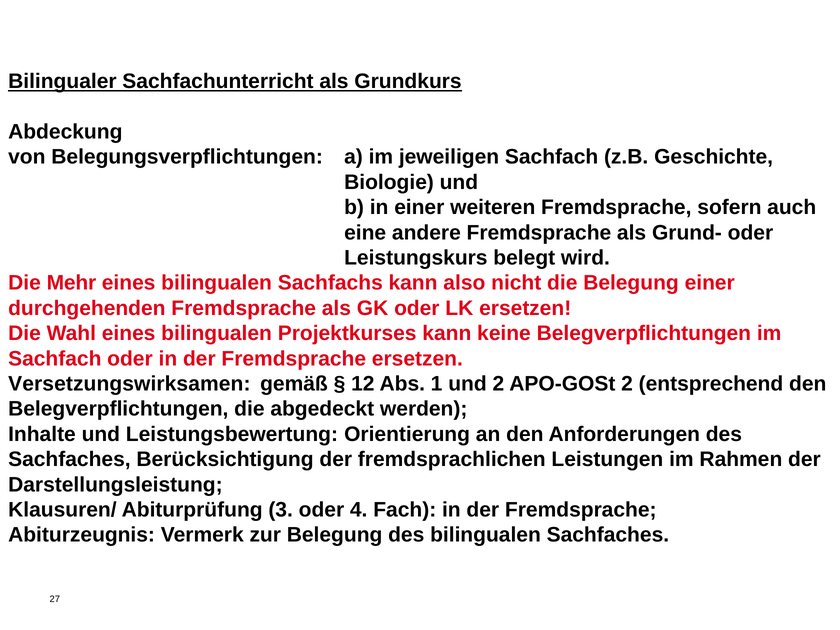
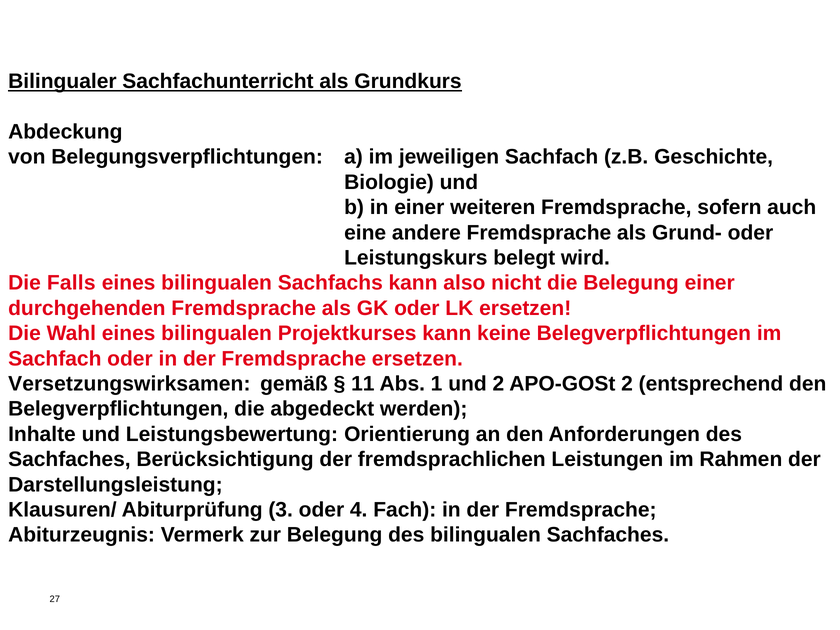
Mehr: Mehr -> Falls
12: 12 -> 11
